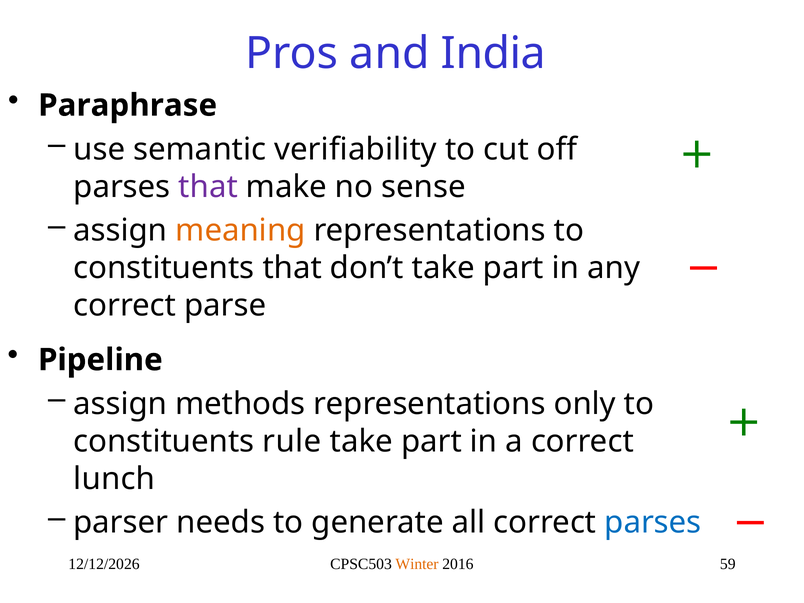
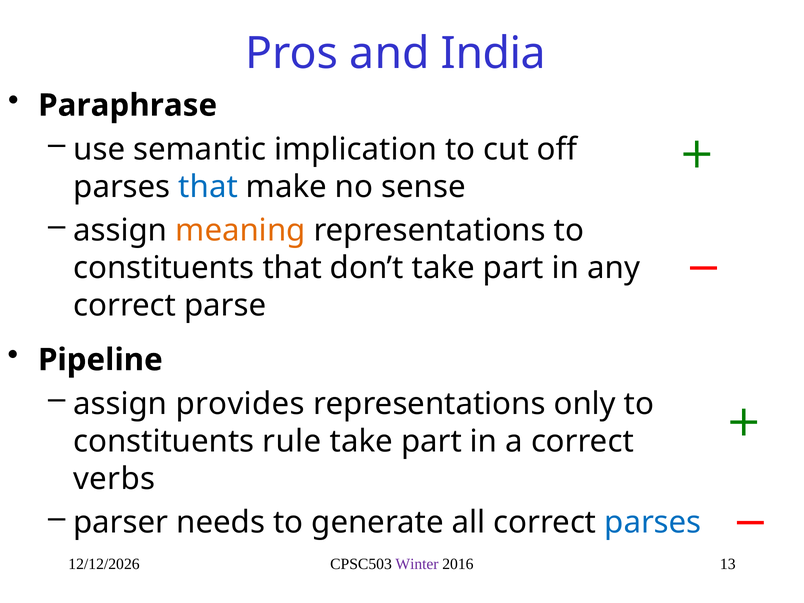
verifiability: verifiability -> implication
that at (208, 187) colour: purple -> blue
methods: methods -> provides
lunch: lunch -> verbs
Winter colour: orange -> purple
59: 59 -> 13
